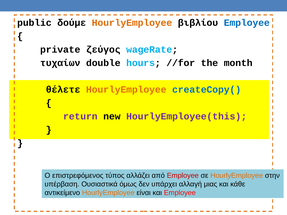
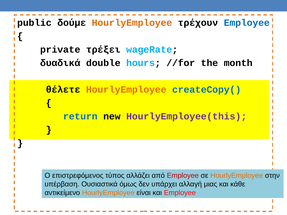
βιβλίου: βιβλίου -> τρέχουν
ζεύγος: ζεύγος -> τρέξει
τυχαίων: τυχαίων -> δυαδικά
return colour: purple -> blue
